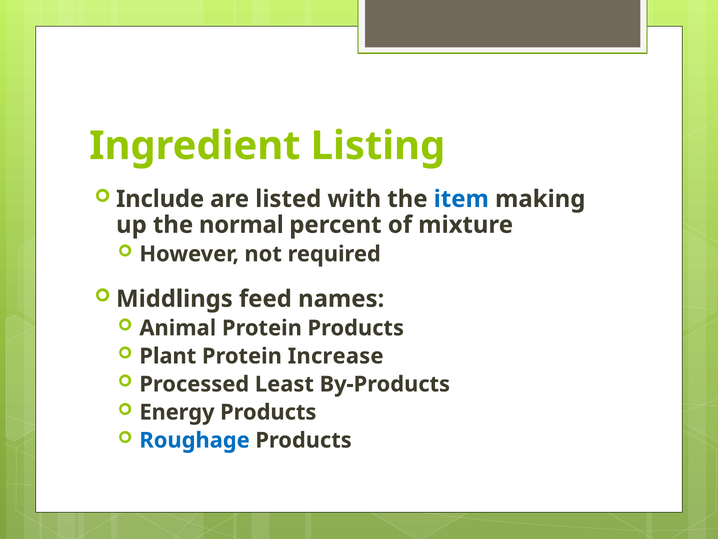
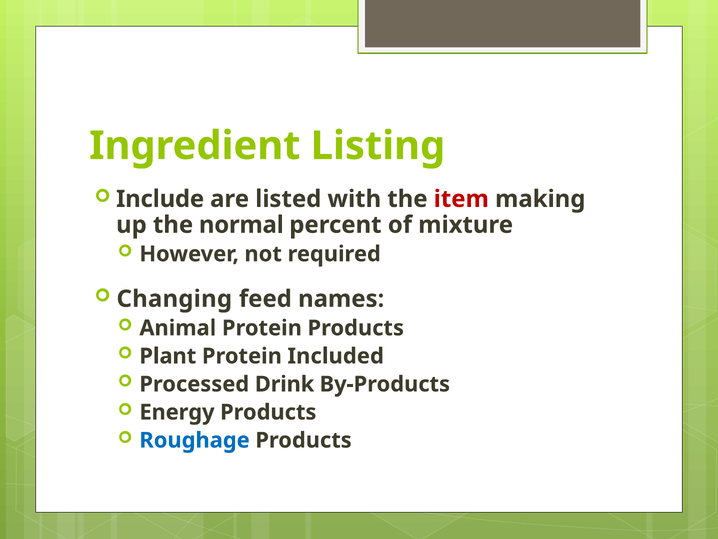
item colour: blue -> red
Middlings: Middlings -> Changing
Increase: Increase -> Included
Least: Least -> Drink
